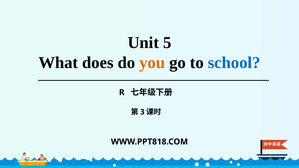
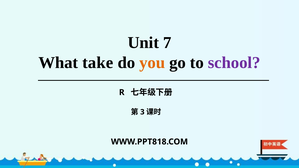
5: 5 -> 7
does: does -> take
school colour: blue -> purple
